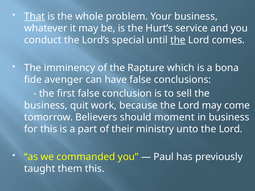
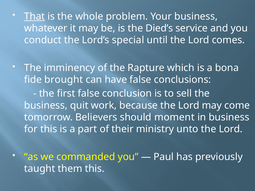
Hurt’s: Hurt’s -> Died’s
the at (178, 40) underline: present -> none
avenger: avenger -> brought
